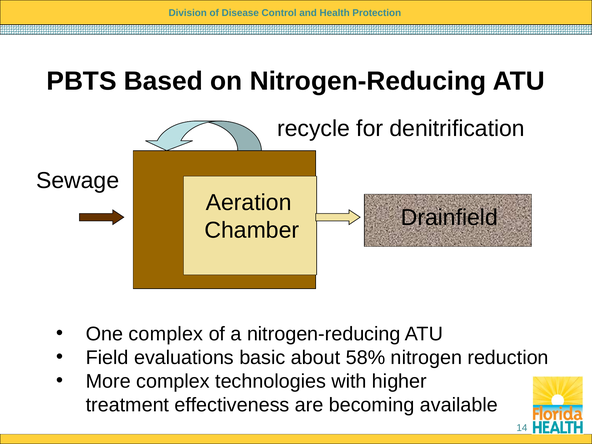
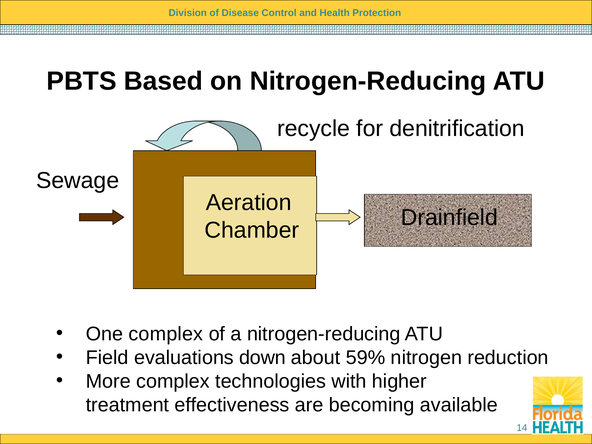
basic: basic -> down
58%: 58% -> 59%
